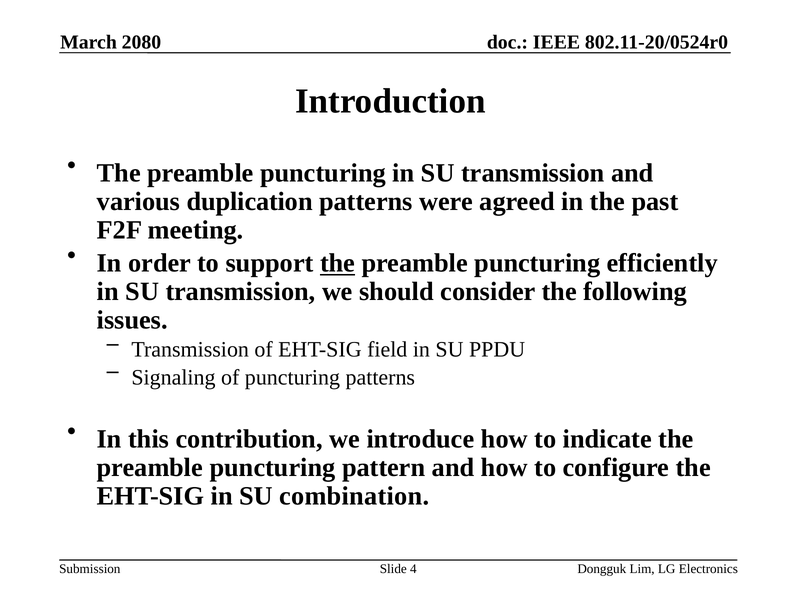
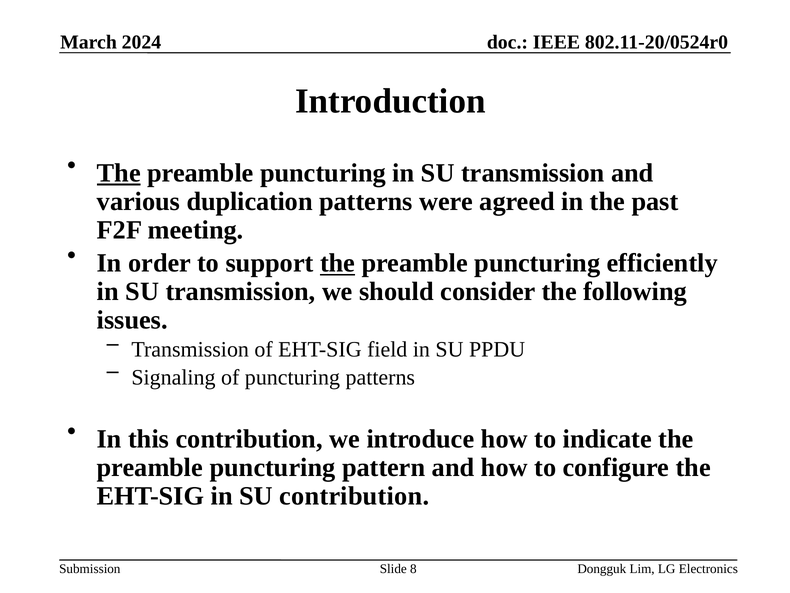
2080: 2080 -> 2024
The at (119, 173) underline: none -> present
SU combination: combination -> contribution
4: 4 -> 8
